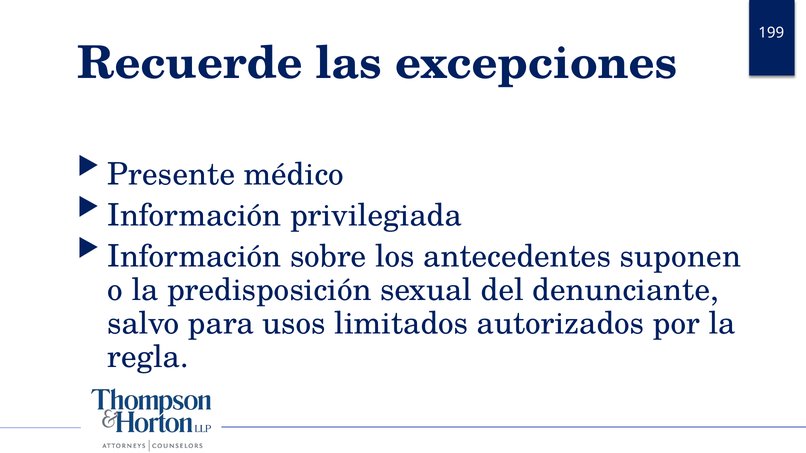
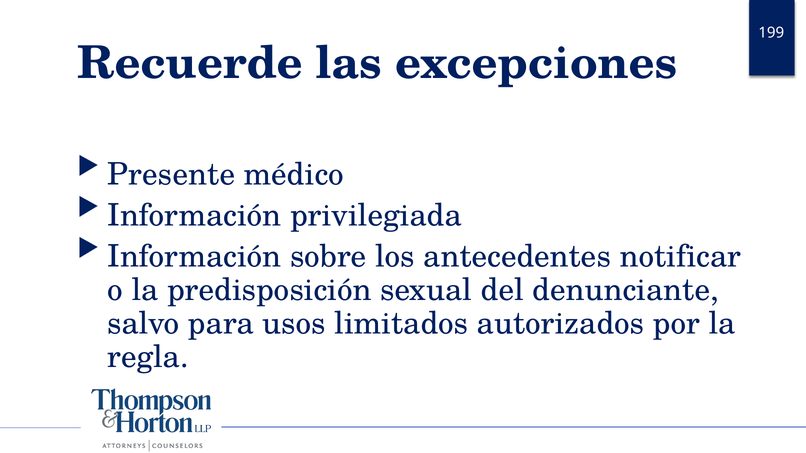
suponen: suponen -> notificar
